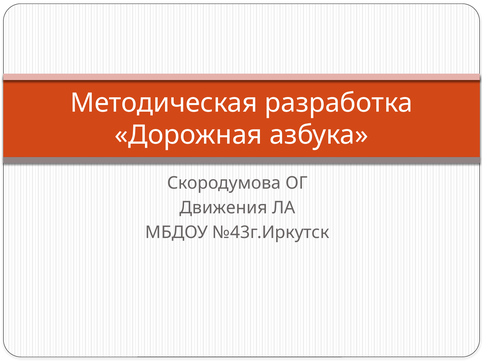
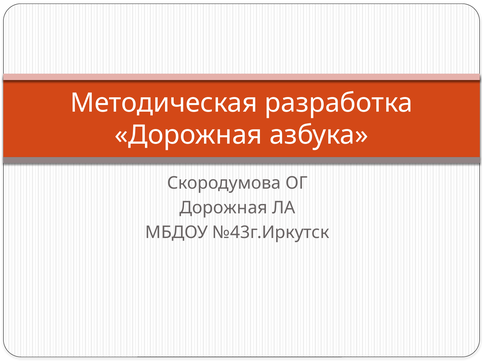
Движения at (223, 208): Движения -> Дорожная
